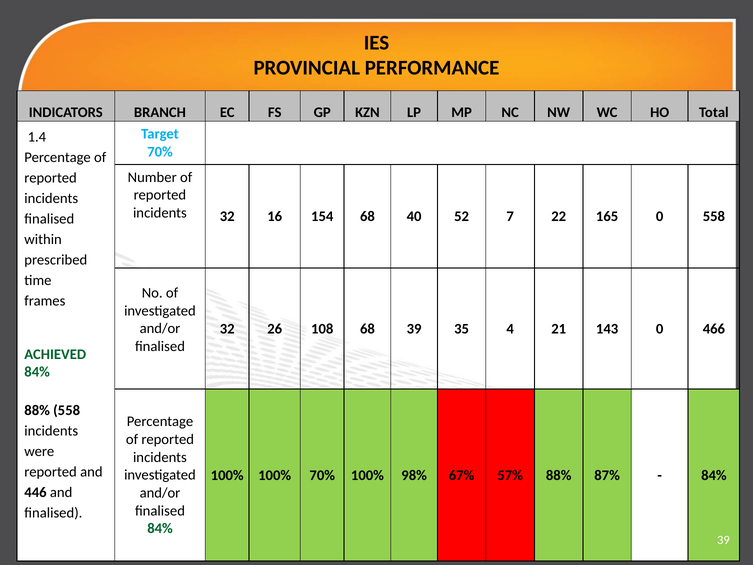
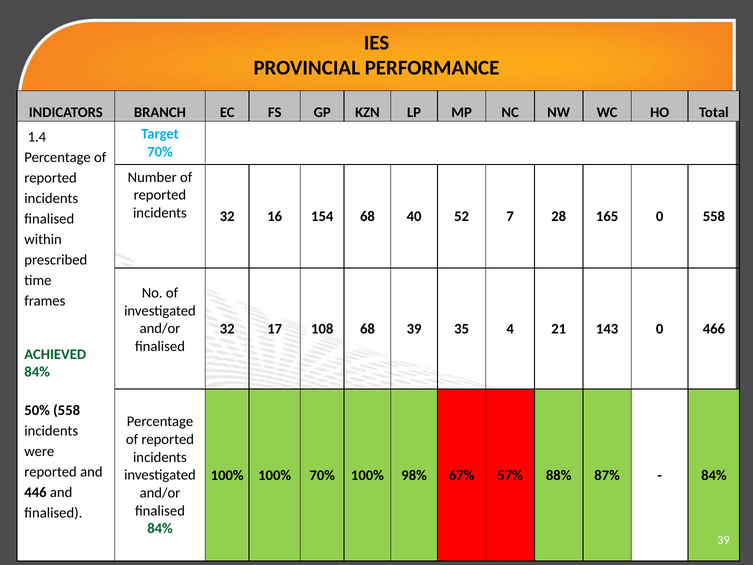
22: 22 -> 28
26: 26 -> 17
88% at (37, 410): 88% -> 50%
